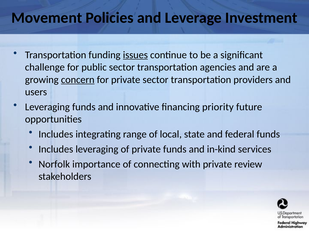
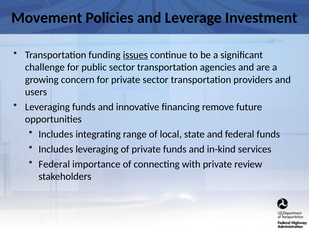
concern underline: present -> none
priority: priority -> remove
Norfolk at (54, 164): Norfolk -> Federal
